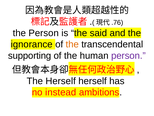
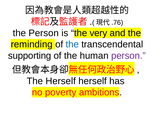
said: said -> very
ignorance: ignorance -> reminding
the at (72, 44) colour: orange -> blue
instead: instead -> poverty
